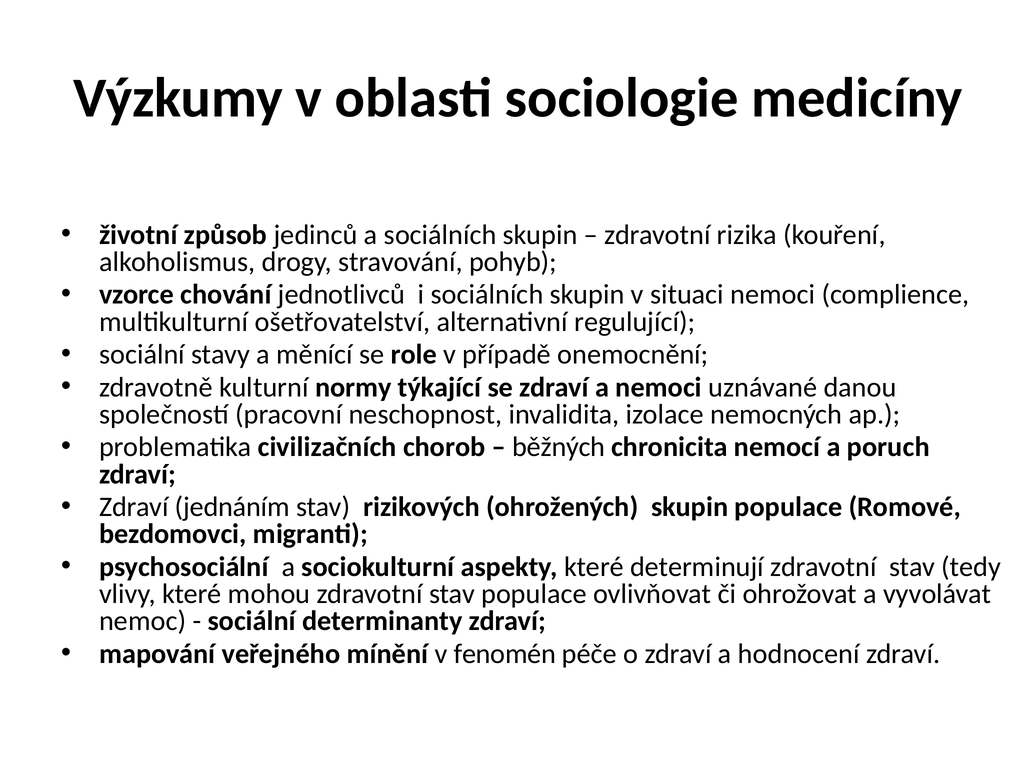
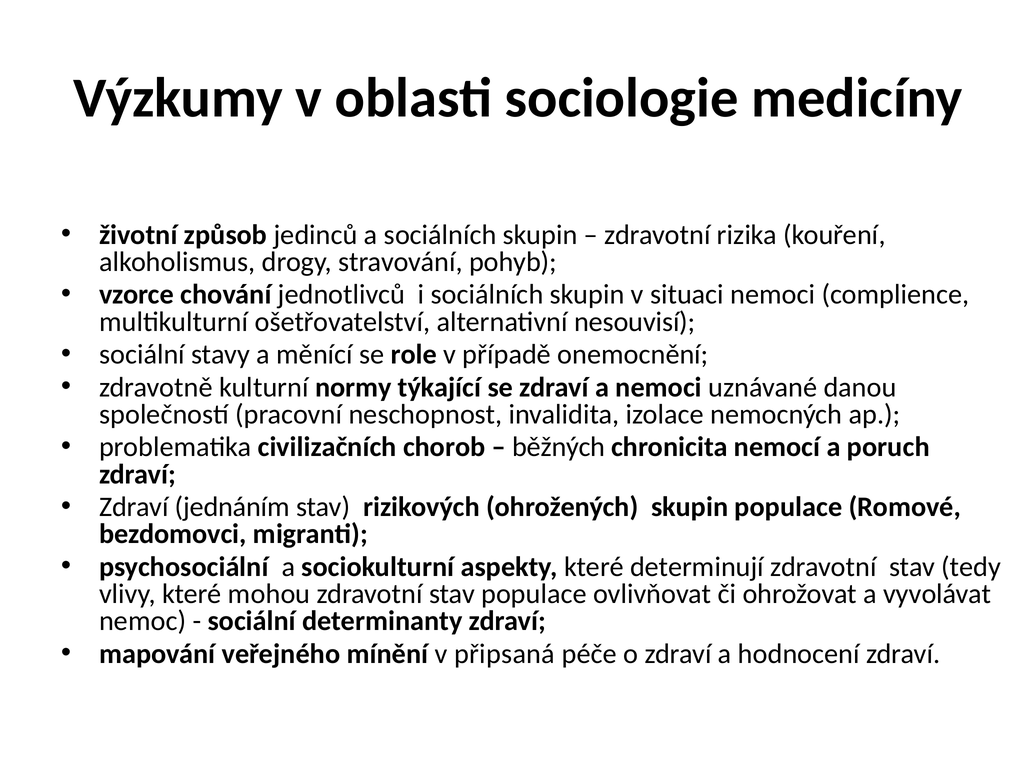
regulující: regulující -> nesouvisí
fenomén: fenomén -> připsaná
